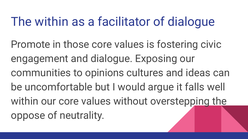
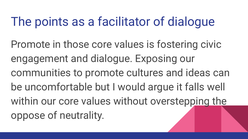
The within: within -> points
to opinions: opinions -> promote
